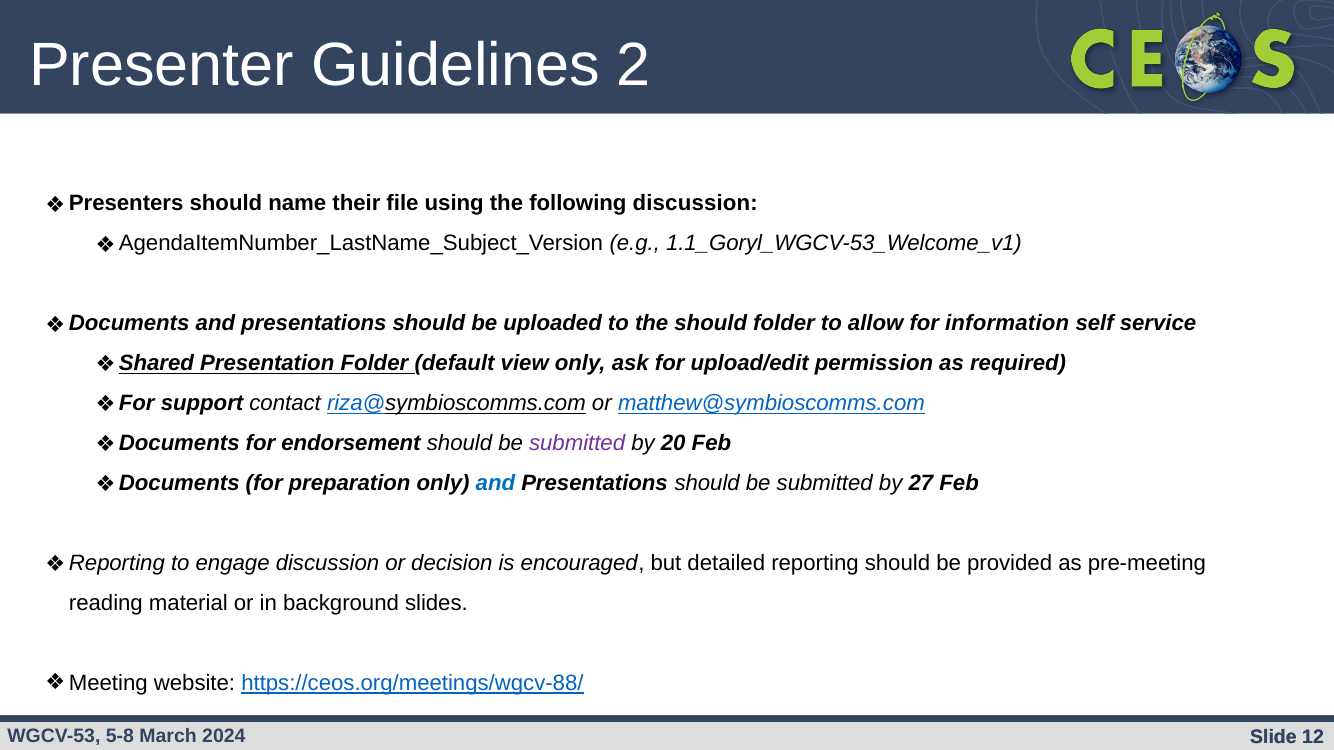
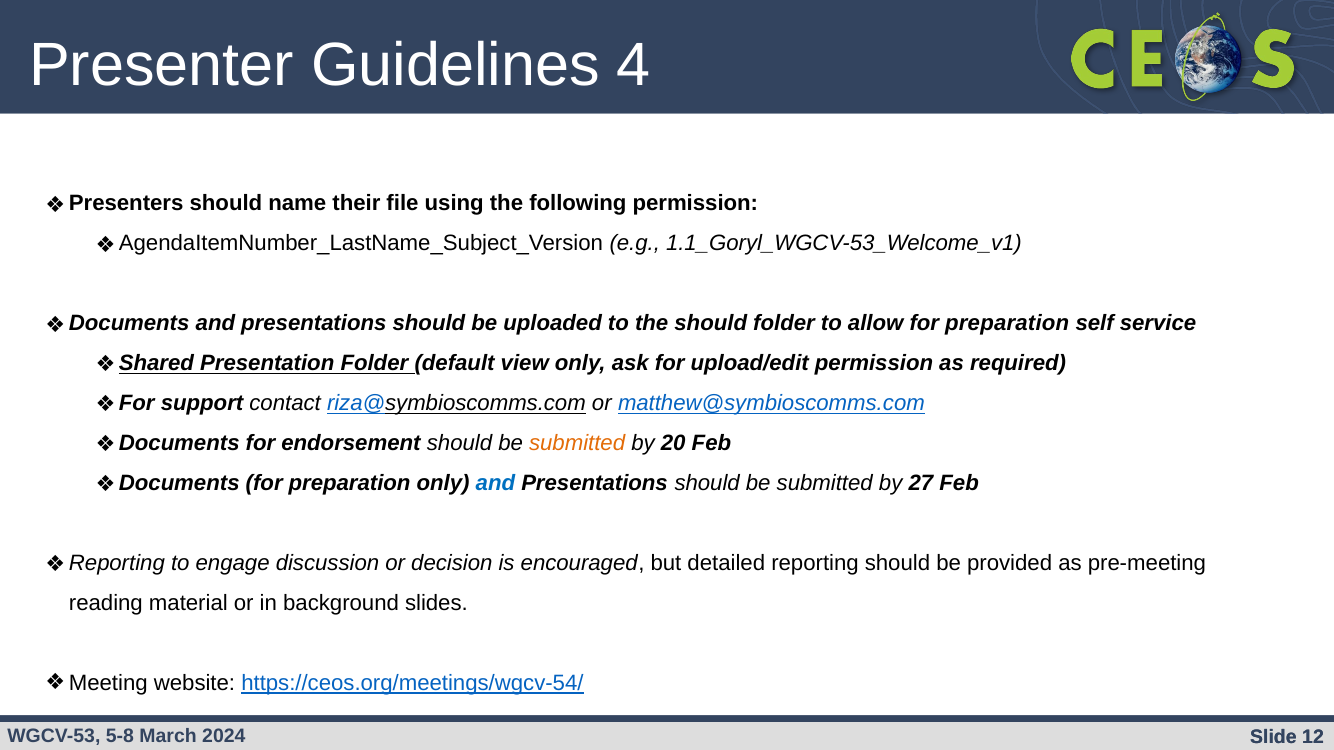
2: 2 -> 4
following discussion: discussion -> permission
allow for information: information -> preparation
submitted at (577, 444) colour: purple -> orange
https://ceos.org/meetings/wgcv-88/: https://ceos.org/meetings/wgcv-88/ -> https://ceos.org/meetings/wgcv-54/
